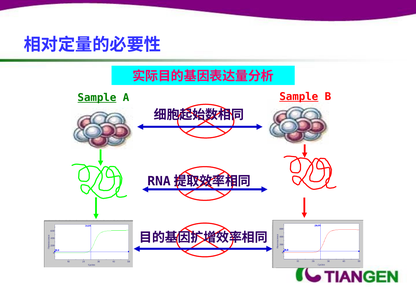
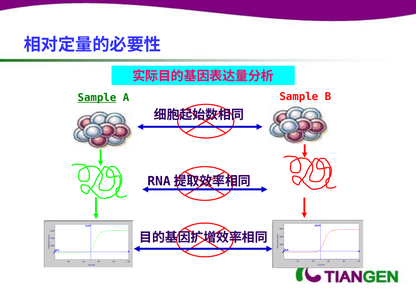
Sample at (299, 97) underline: present -> none
